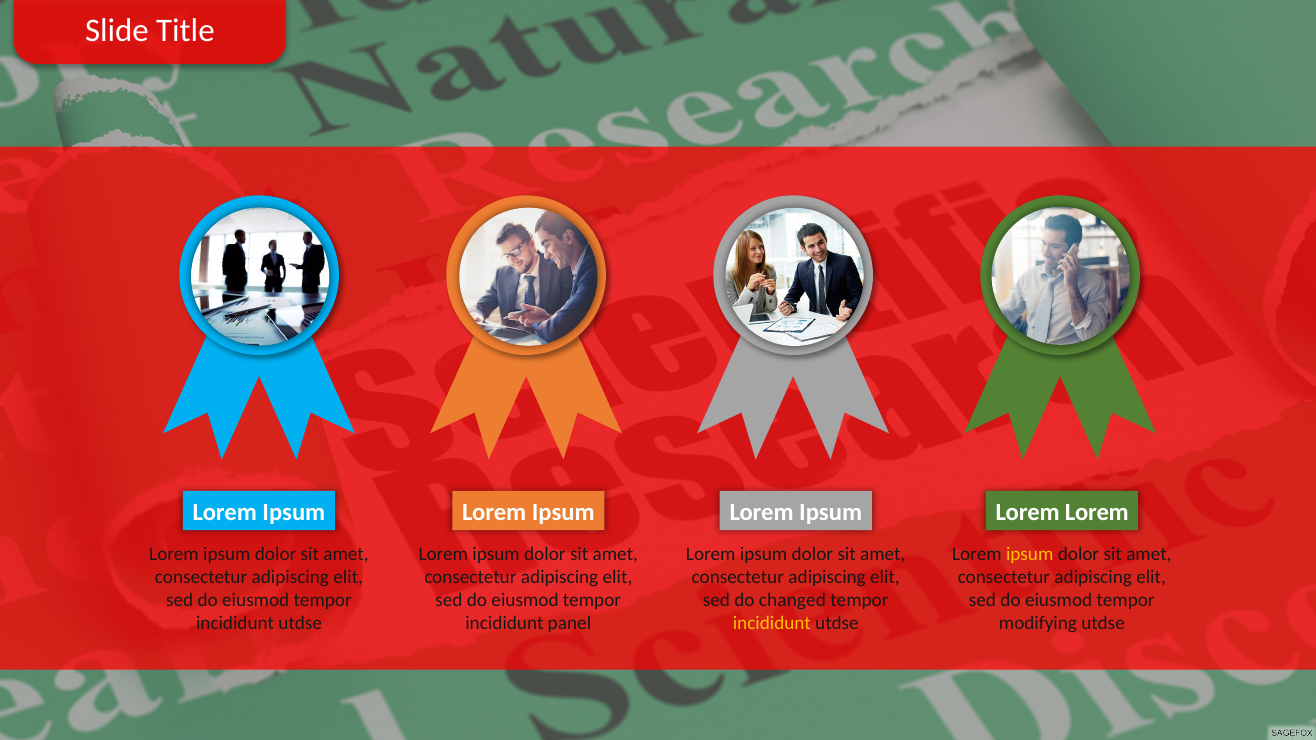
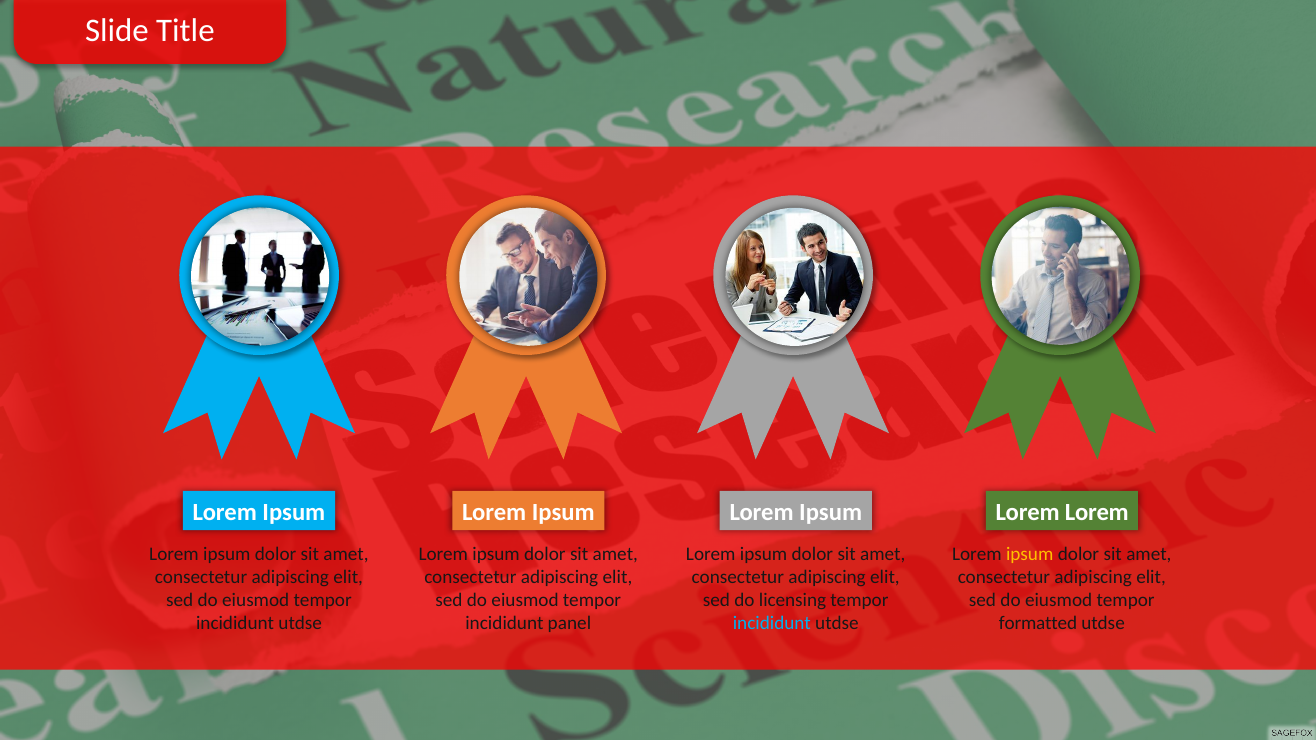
changed: changed -> licensing
incididunt at (772, 624) colour: yellow -> light blue
modifying: modifying -> formatted
